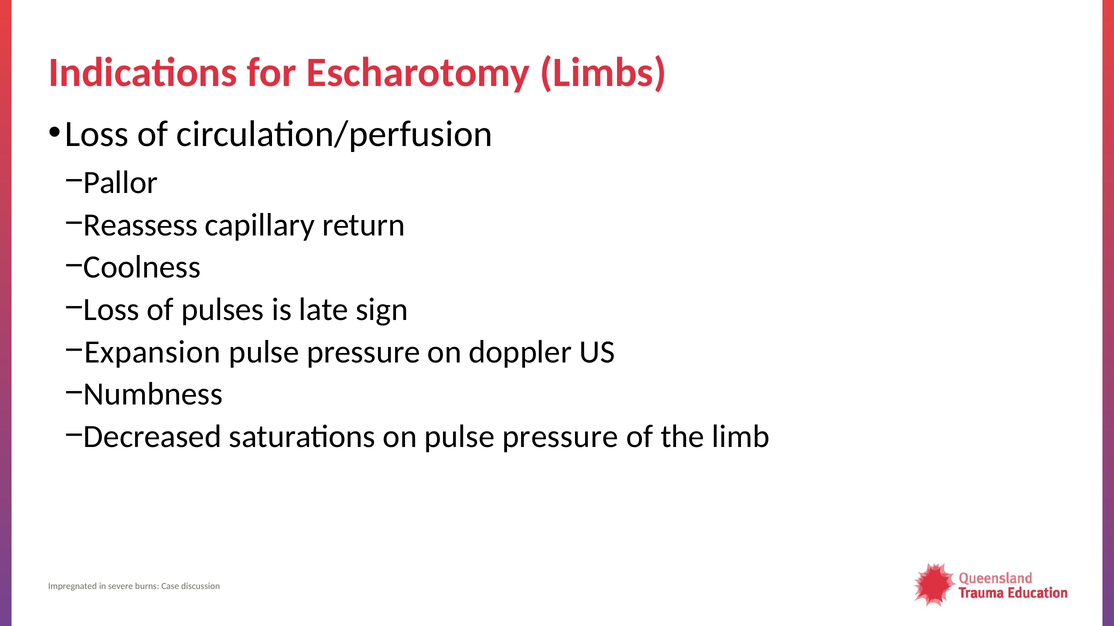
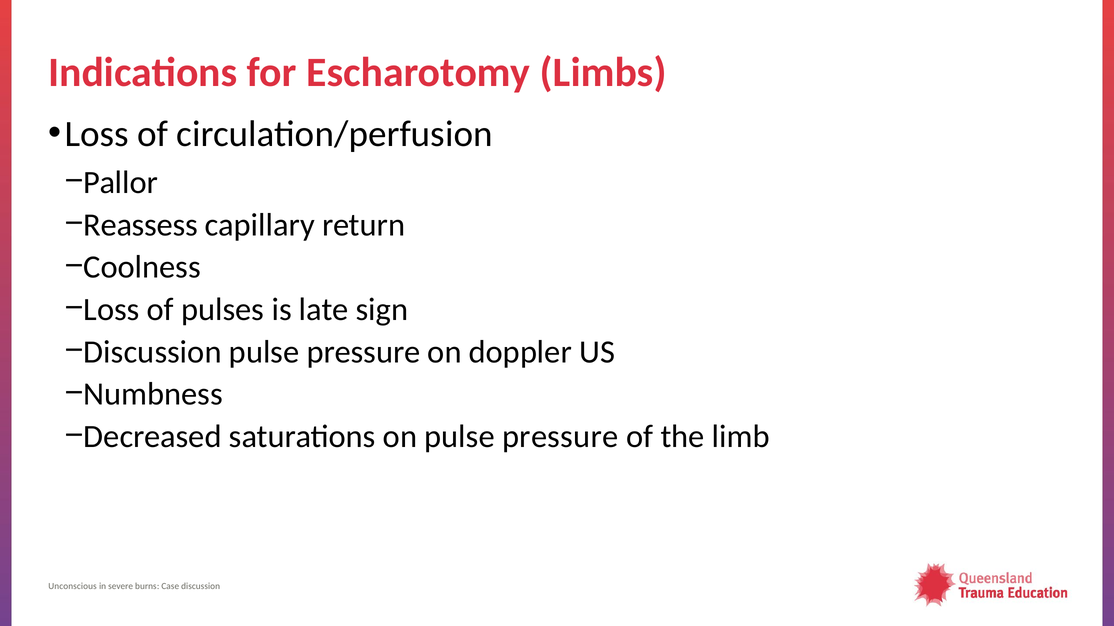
Expansion at (152, 352): Expansion -> Discussion
Impregnated: Impregnated -> Unconscious
